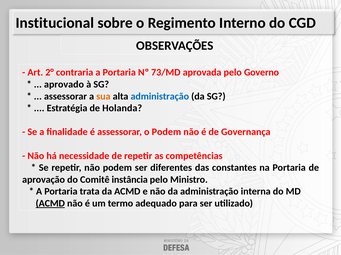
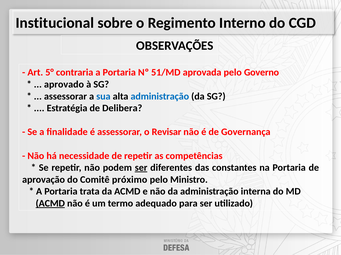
2°: 2° -> 5°
73/MD: 73/MD -> 51/MD
sua colour: orange -> blue
Holanda: Holanda -> Delibera
o Podem: Podem -> Revisar
ser at (141, 168) underline: none -> present
instância: instância -> próximo
